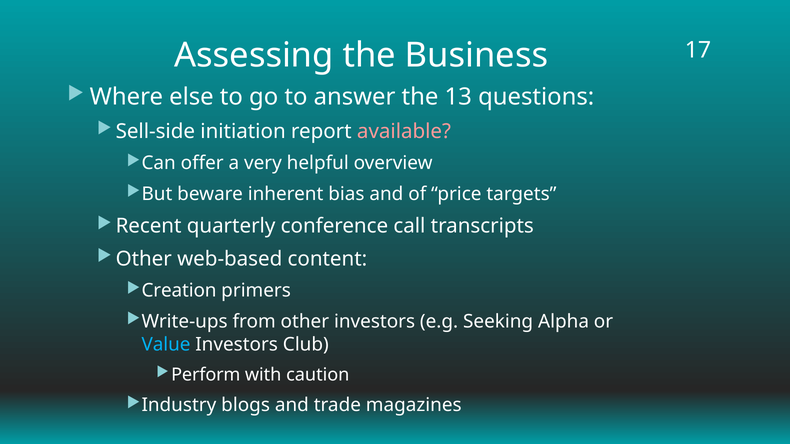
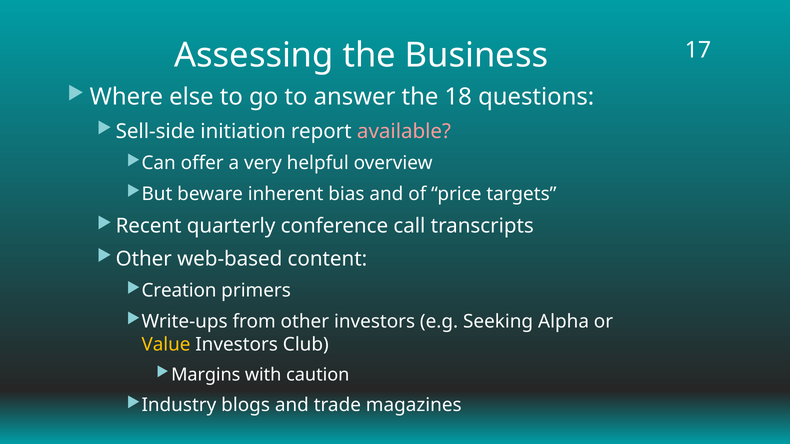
13: 13 -> 18
Value colour: light blue -> yellow
Perform: Perform -> Margins
